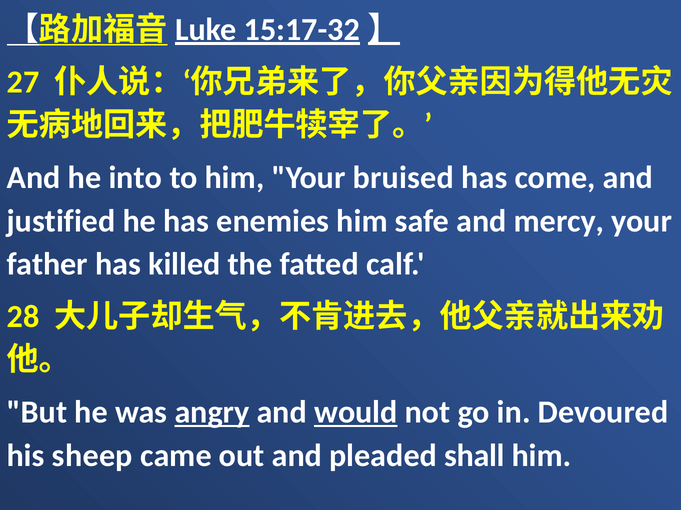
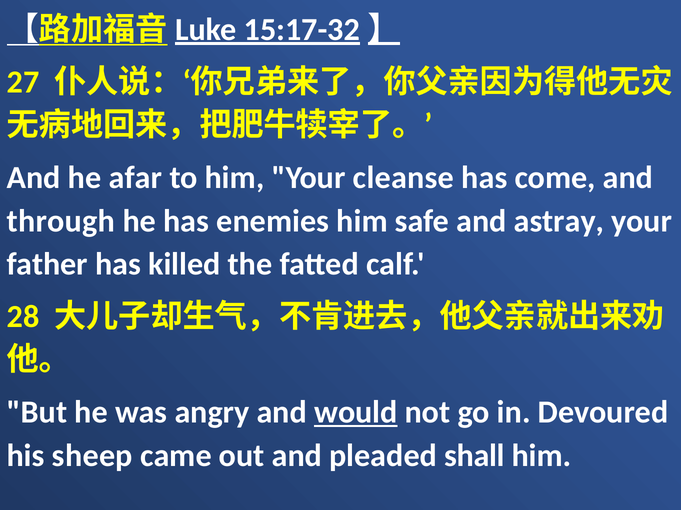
into: into -> afar
bruised: bruised -> cleanse
justified: justified -> through
mercy: mercy -> astray
angry underline: present -> none
